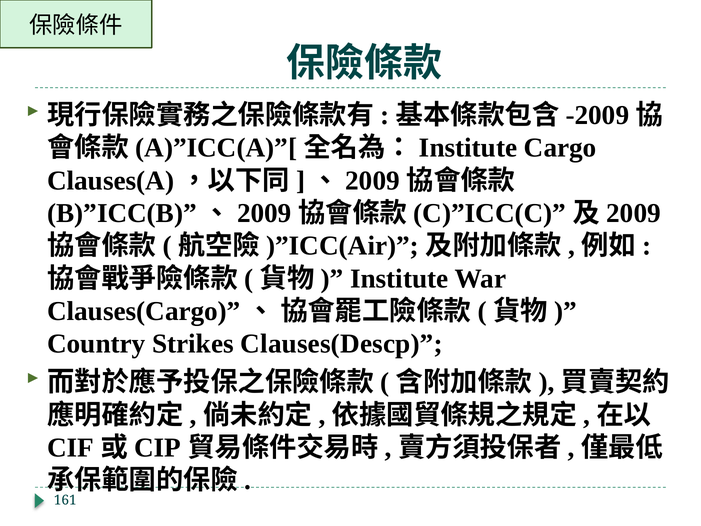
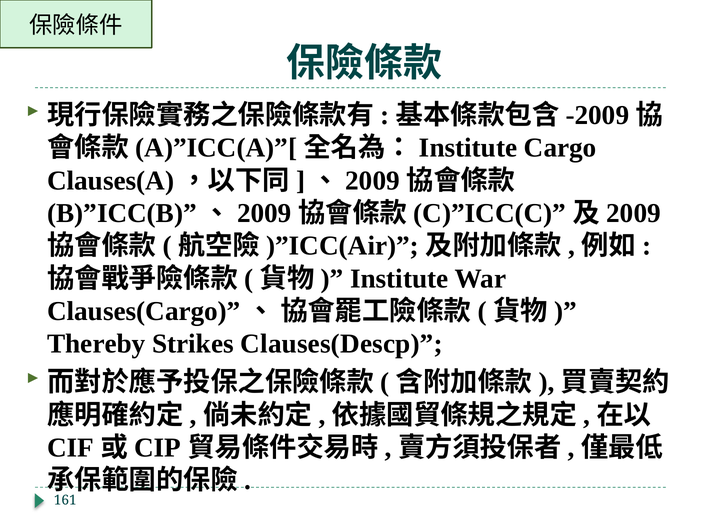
Country: Country -> Thereby
